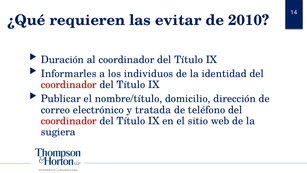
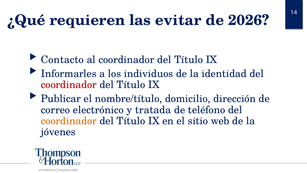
2010: 2010 -> 2026
Duración: Duración -> Contacto
coordinador at (69, 121) colour: red -> orange
sugiera: sugiera -> jóvenes
